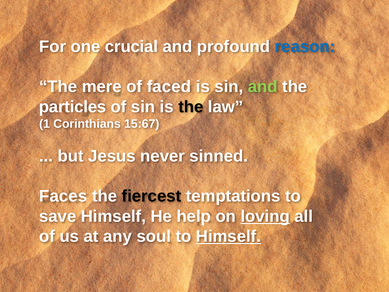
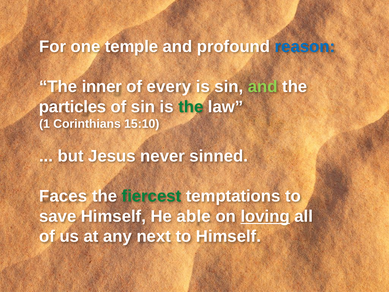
crucial: crucial -> temple
mere: mere -> inner
faced: faced -> every
the at (191, 107) colour: black -> green
15:67: 15:67 -> 15:10
fiercest colour: black -> green
help: help -> able
soul: soul -> next
Himself at (228, 236) underline: present -> none
